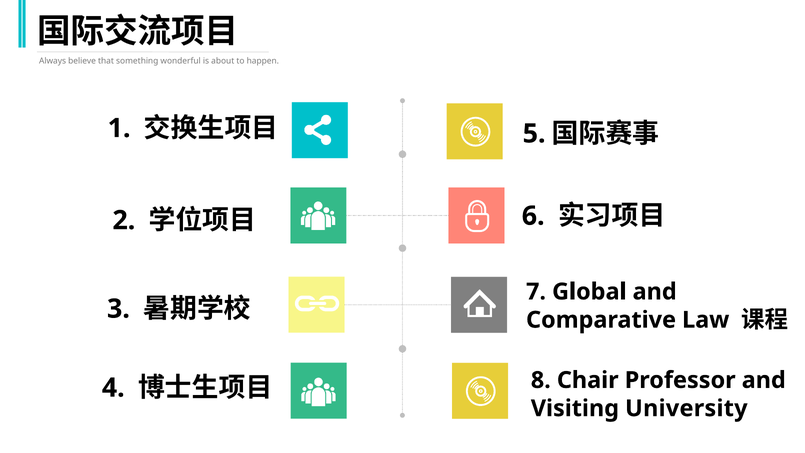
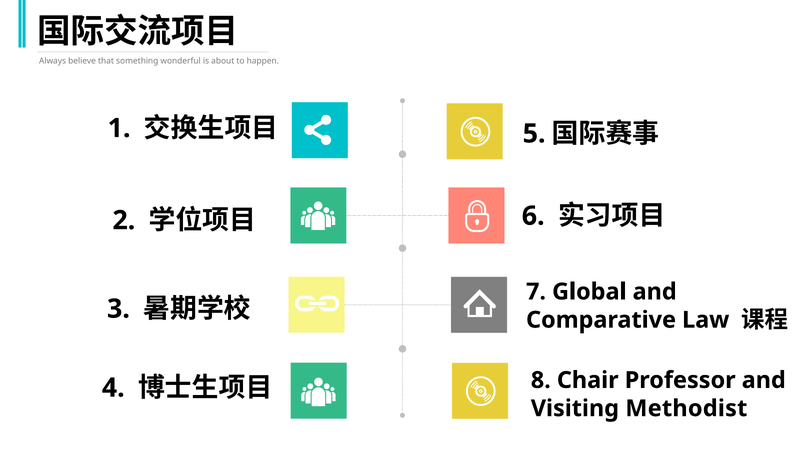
University: University -> Methodist
